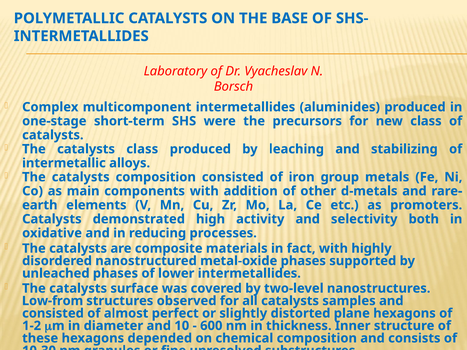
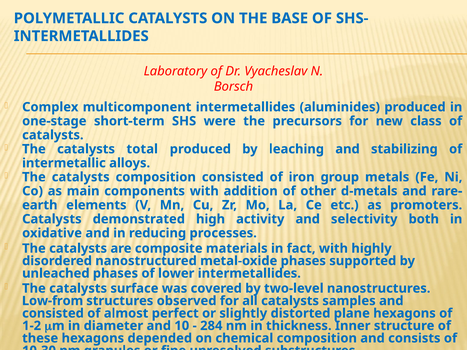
catalysts class: class -> total
600: 600 -> 284
